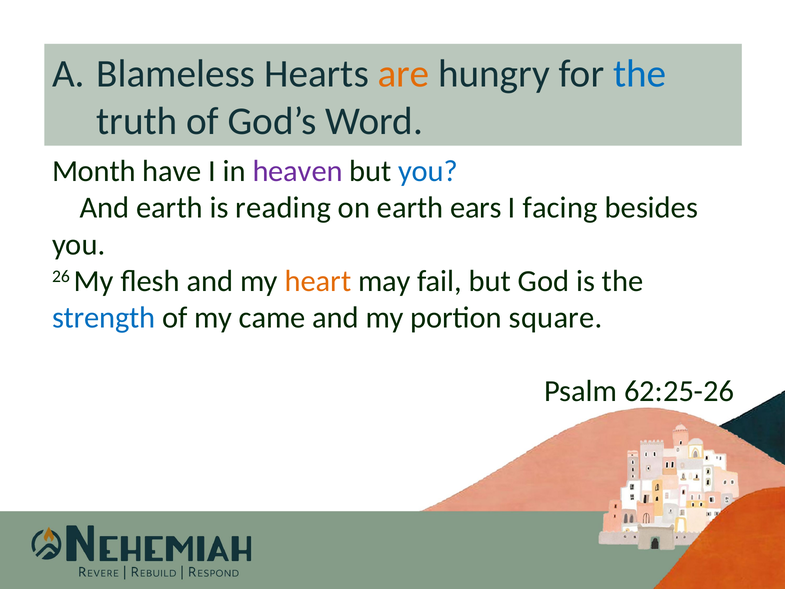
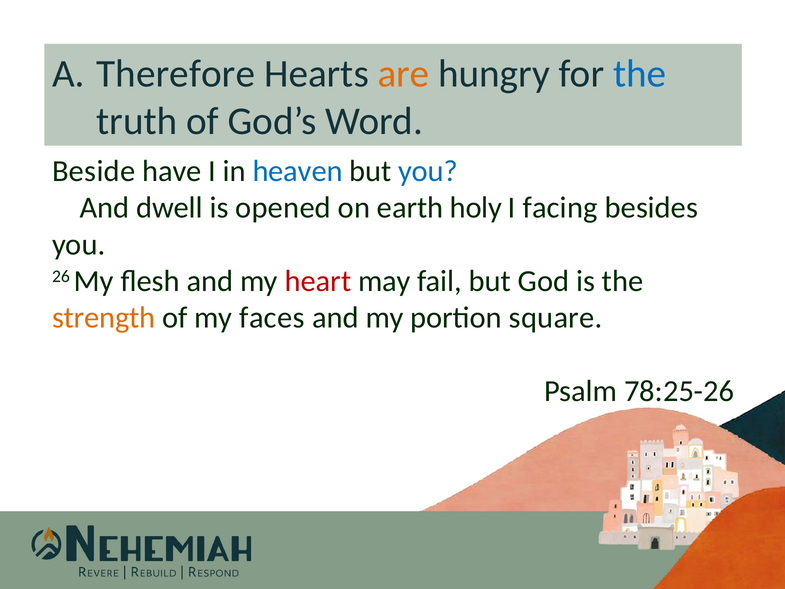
Blameless: Blameless -> Therefore
Month: Month -> Beside
heaven colour: purple -> blue
And earth: earth -> dwell
reading: reading -> opened
ears: ears -> holy
heart colour: orange -> red
strength colour: blue -> orange
came: came -> faces
62:25-26: 62:25-26 -> 78:25-26
